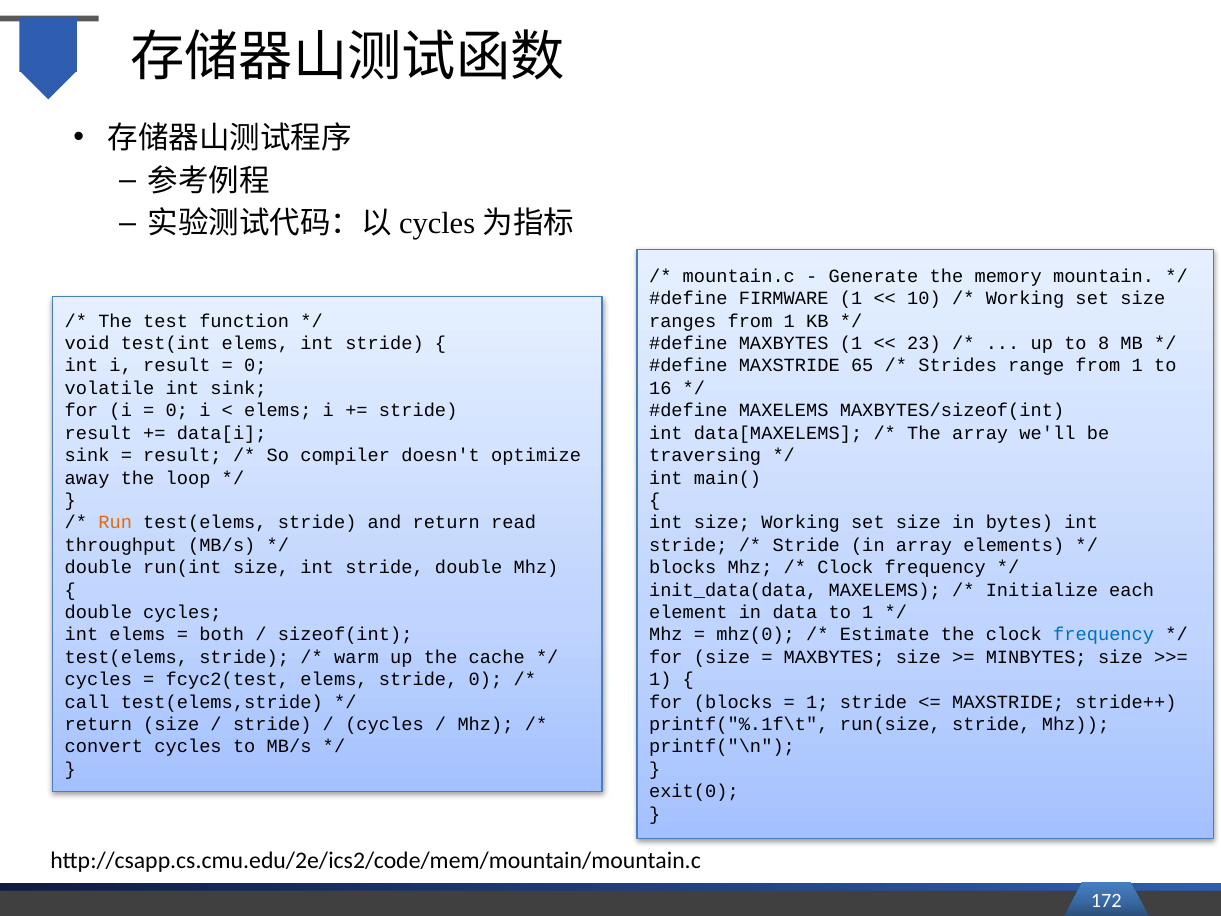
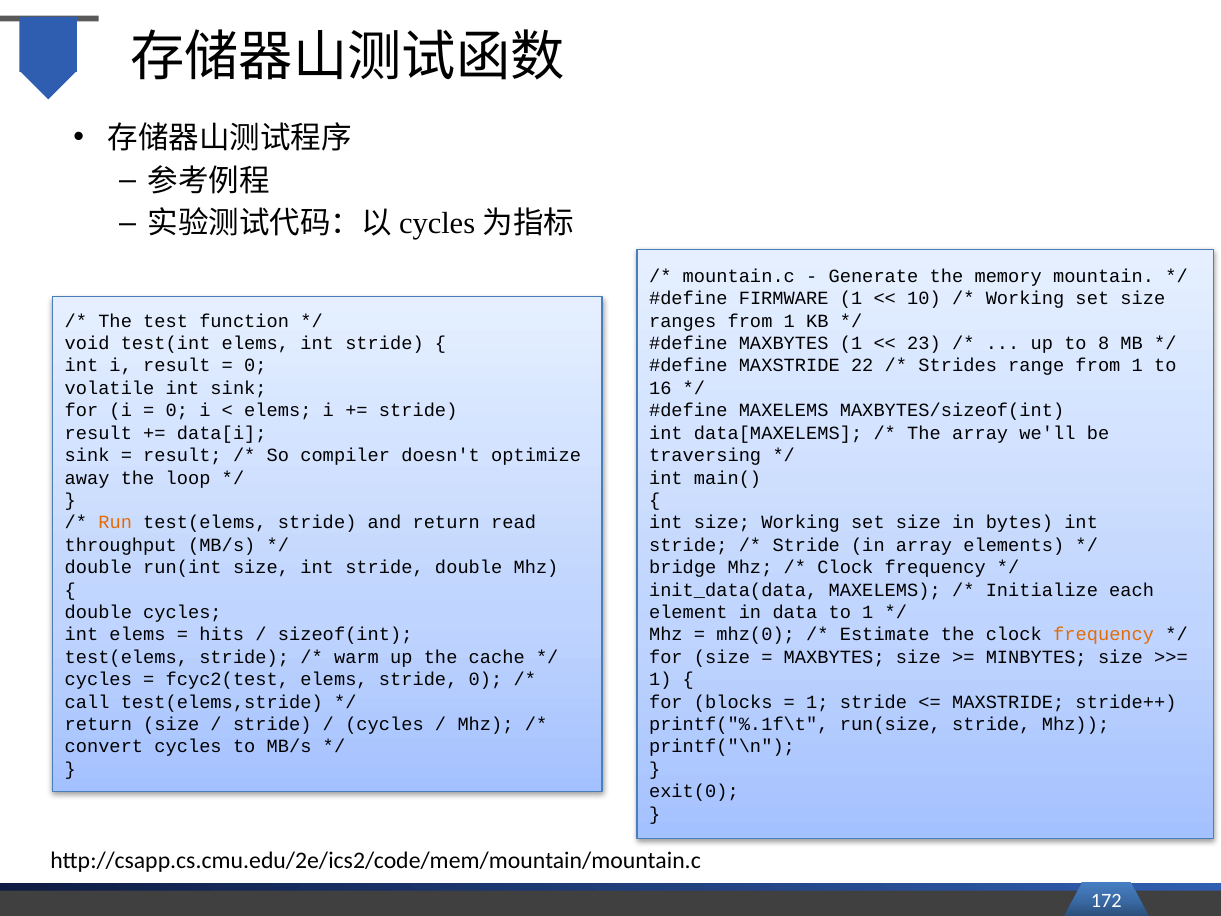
65: 65 -> 22
blocks at (683, 567): blocks -> bridge
both: both -> hits
frequency at (1104, 635) colour: blue -> orange
